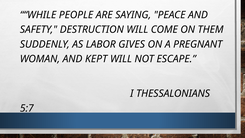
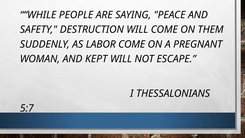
LABOR GIVES: GIVES -> COME
